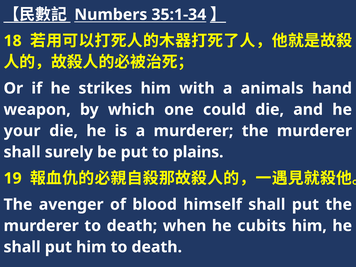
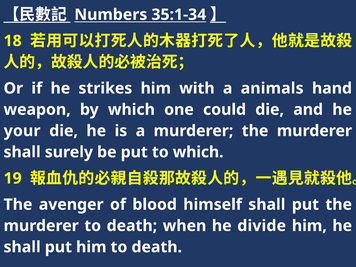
to plains: plains -> which
cubits: cubits -> divide
